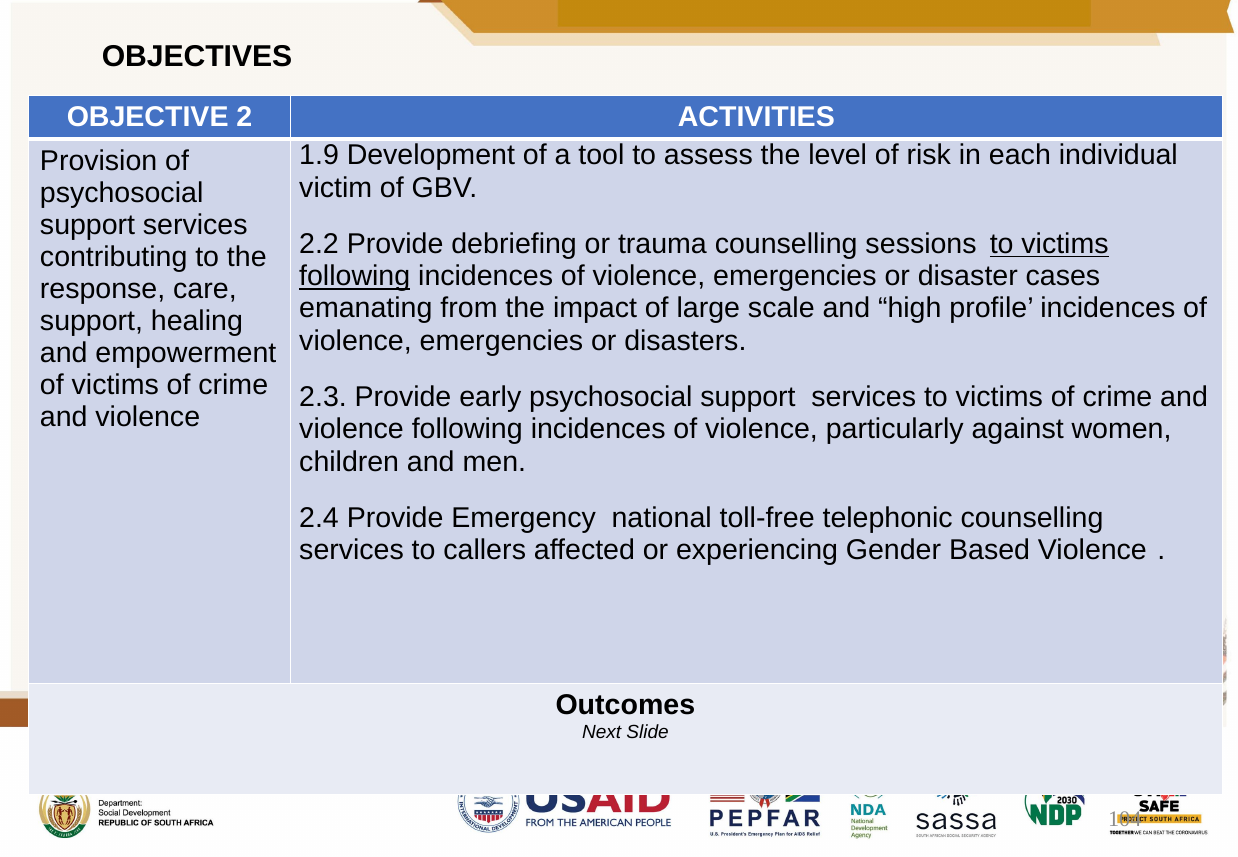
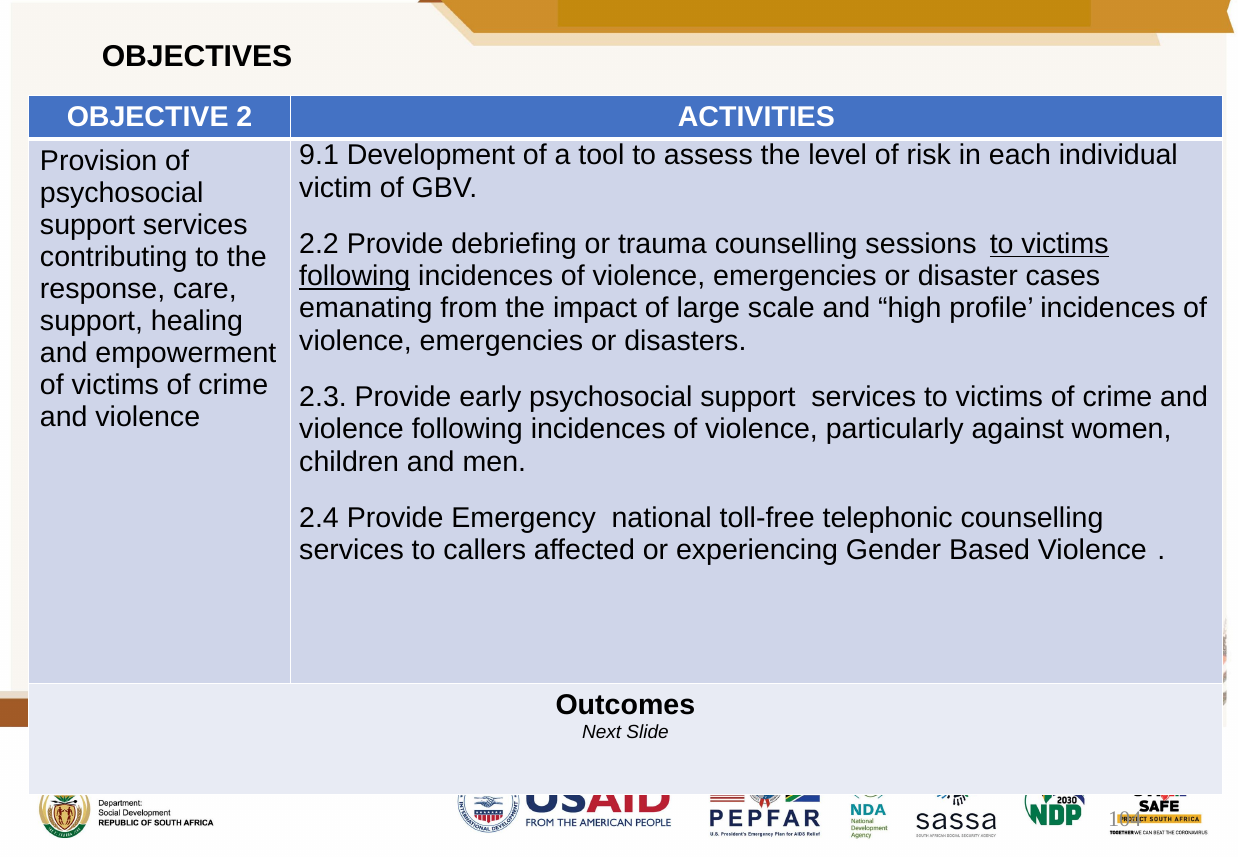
1.9: 1.9 -> 9.1
